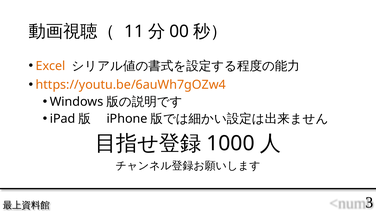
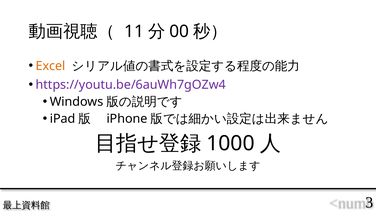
https://youtu.be/6auWh7gOZw4 colour: orange -> purple
